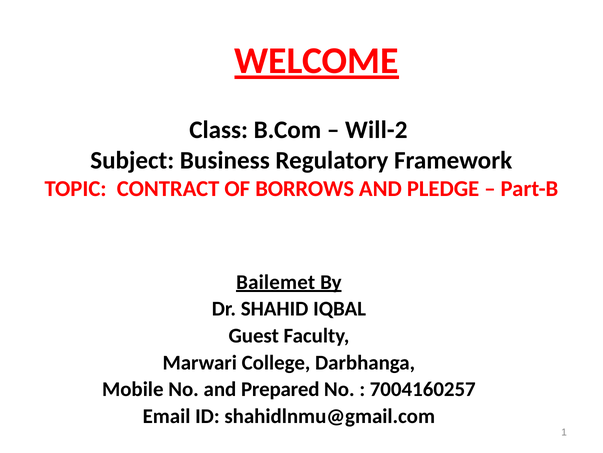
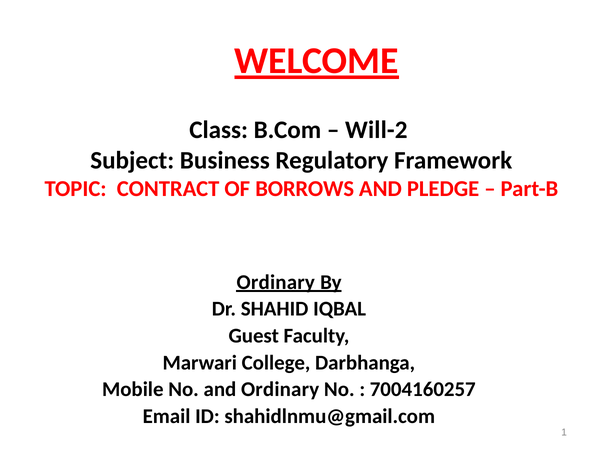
Bailemet at (276, 282): Bailemet -> Ordinary
and Prepared: Prepared -> Ordinary
